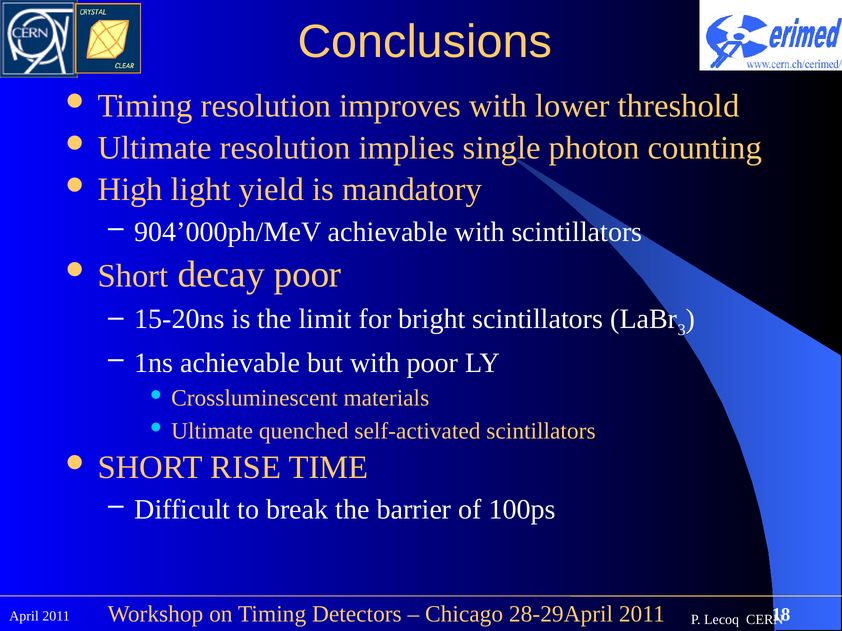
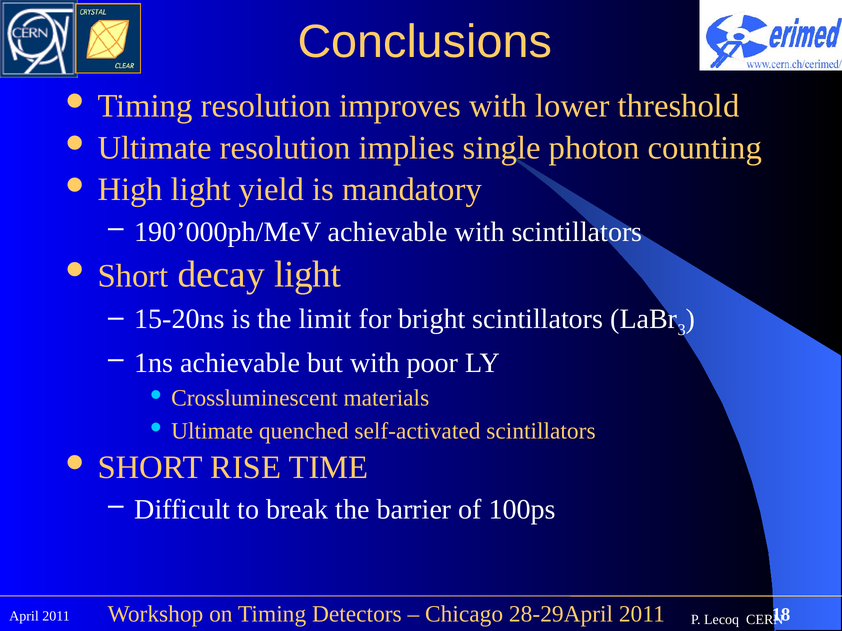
904’000ph/MeV: 904’000ph/MeV -> 190’000ph/MeV
decay poor: poor -> light
